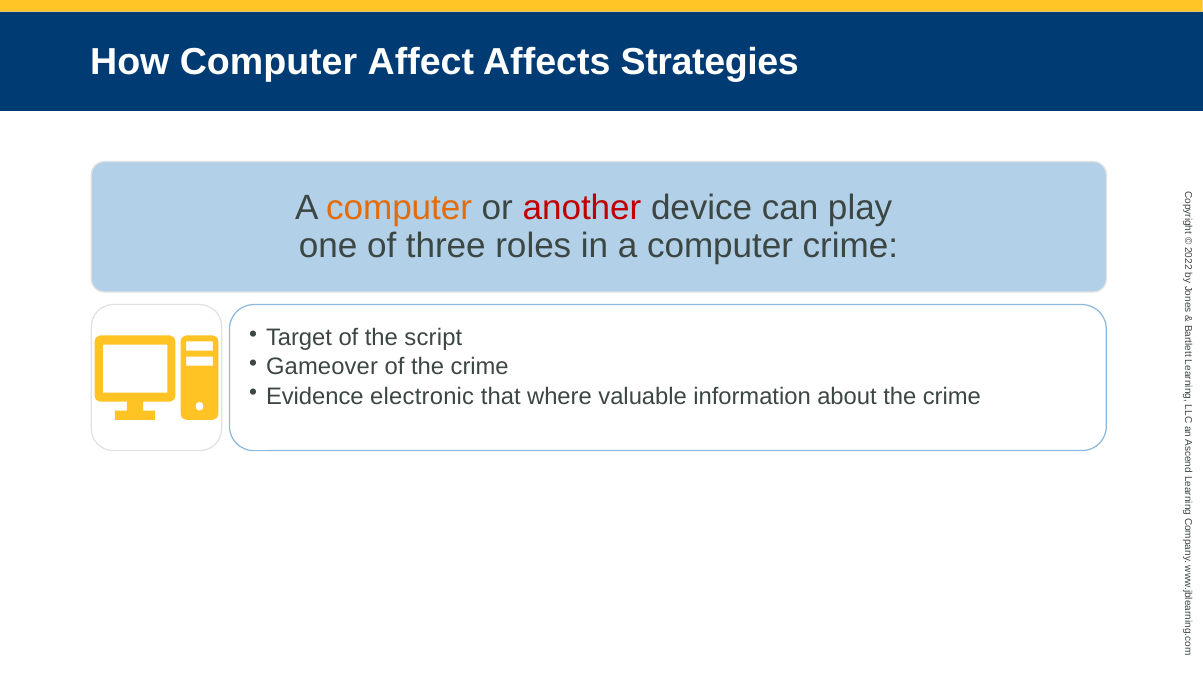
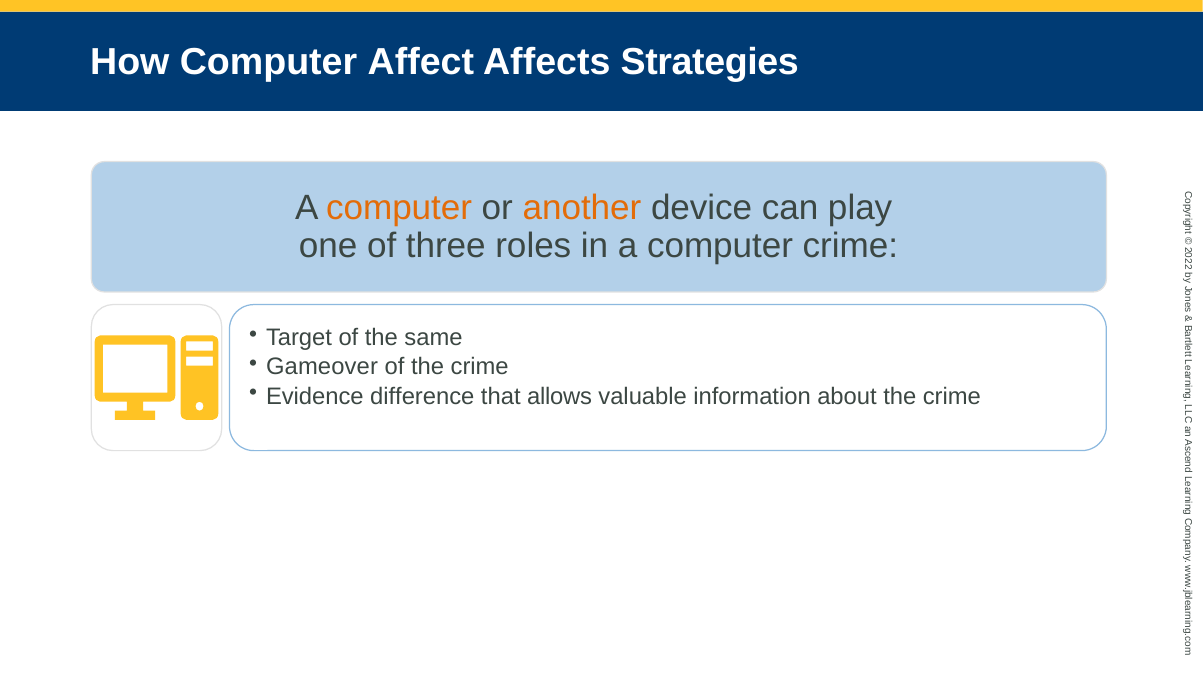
another colour: red -> orange
script: script -> same
electronic: electronic -> difference
where: where -> allows
